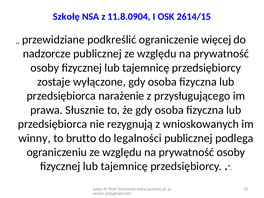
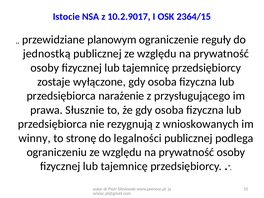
Szkołę: Szkołę -> Istocie
11.8.0904: 11.8.0904 -> 10.2.9017
2614/15: 2614/15 -> 2364/15
podkreślić: podkreślić -> planowym
więcej: więcej -> reguły
nadzorcze: nadzorcze -> jednostką
brutto: brutto -> stronę
